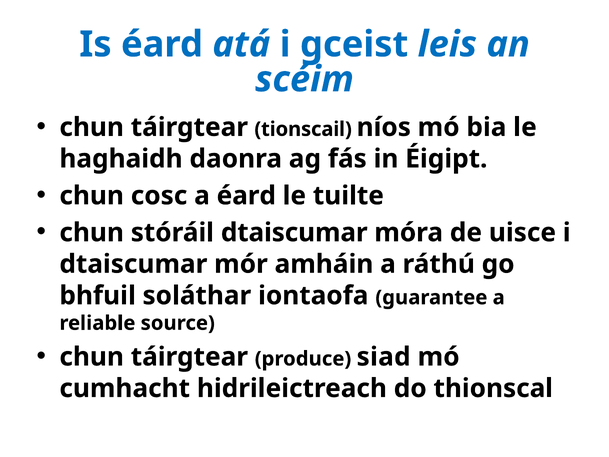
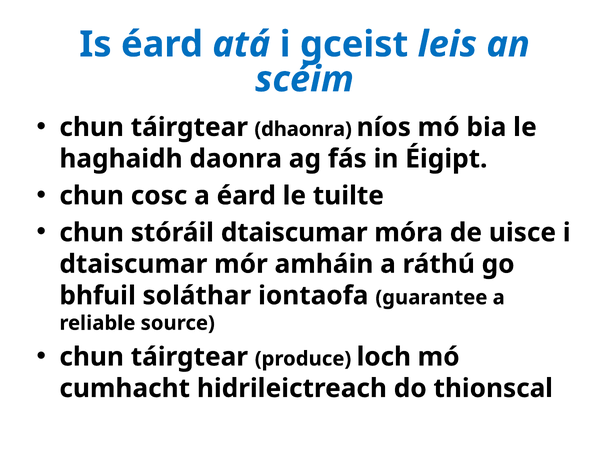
tionscail: tionscail -> dhaonra
siad: siad -> loch
